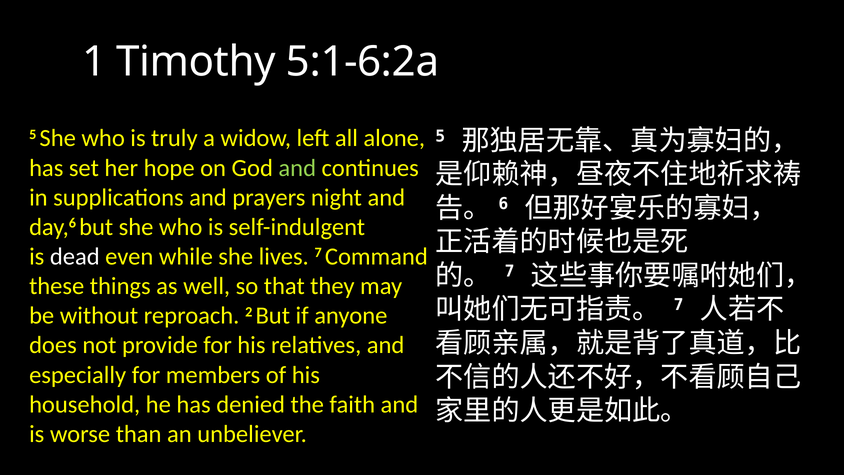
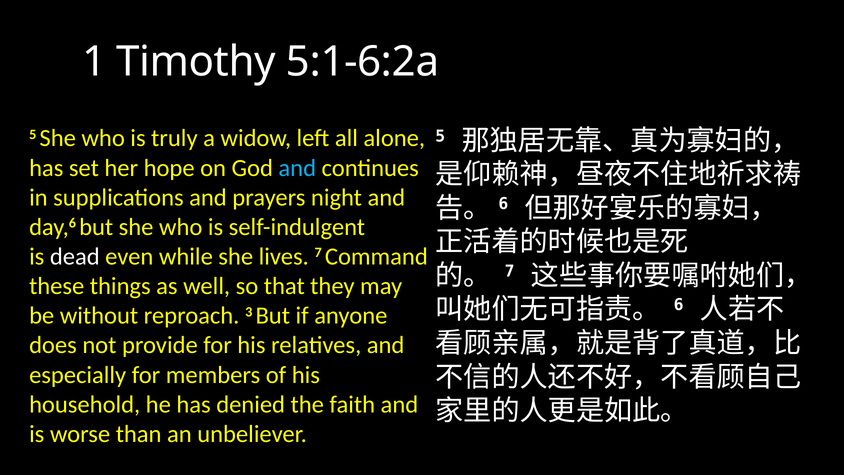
and at (297, 168) colour: light green -> light blue
7 at (679, 305): 7 -> 6
2: 2 -> 3
